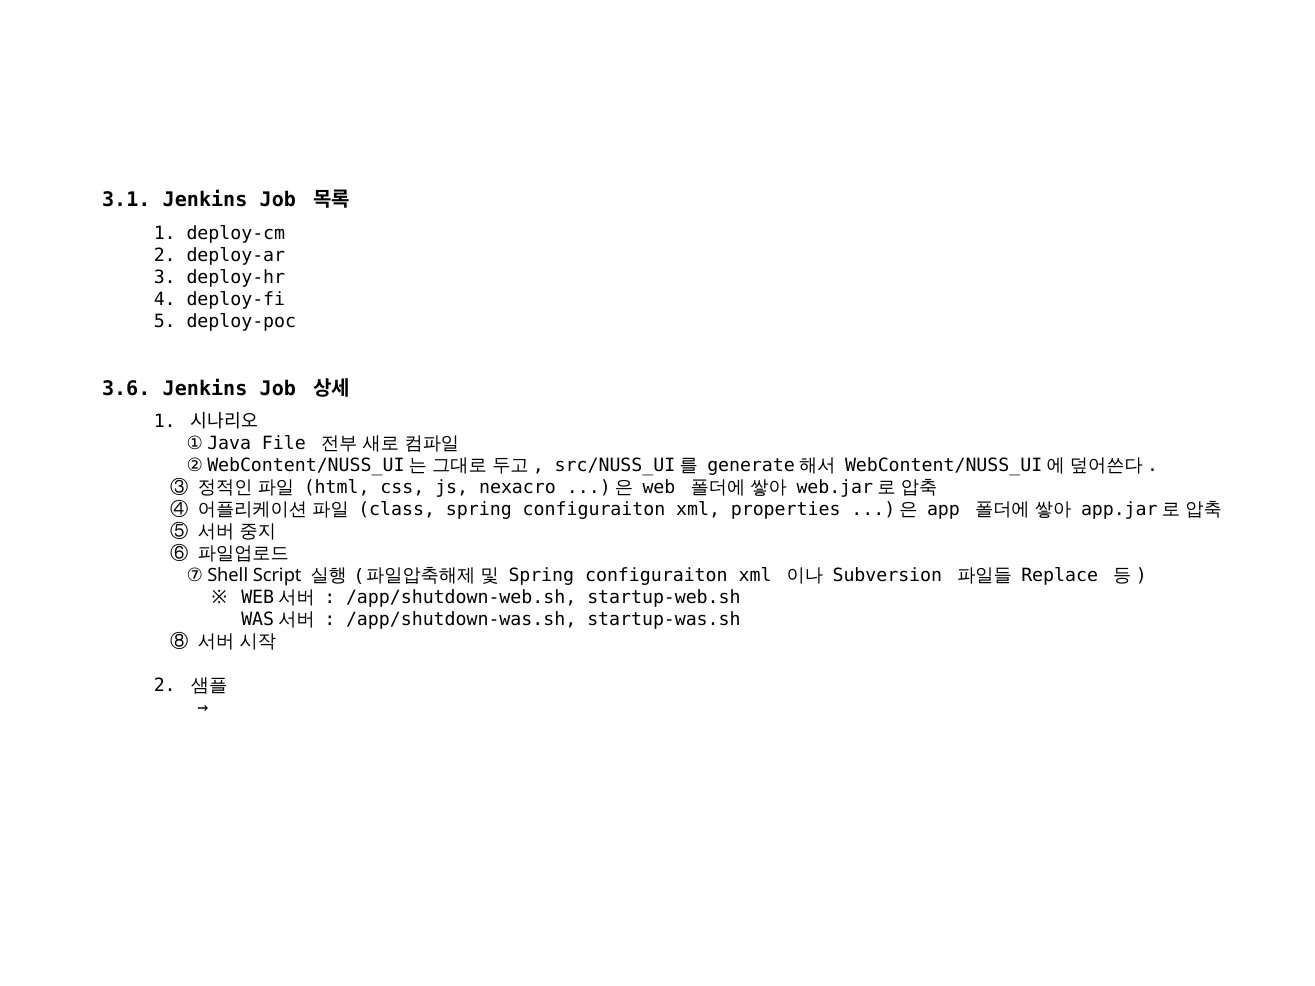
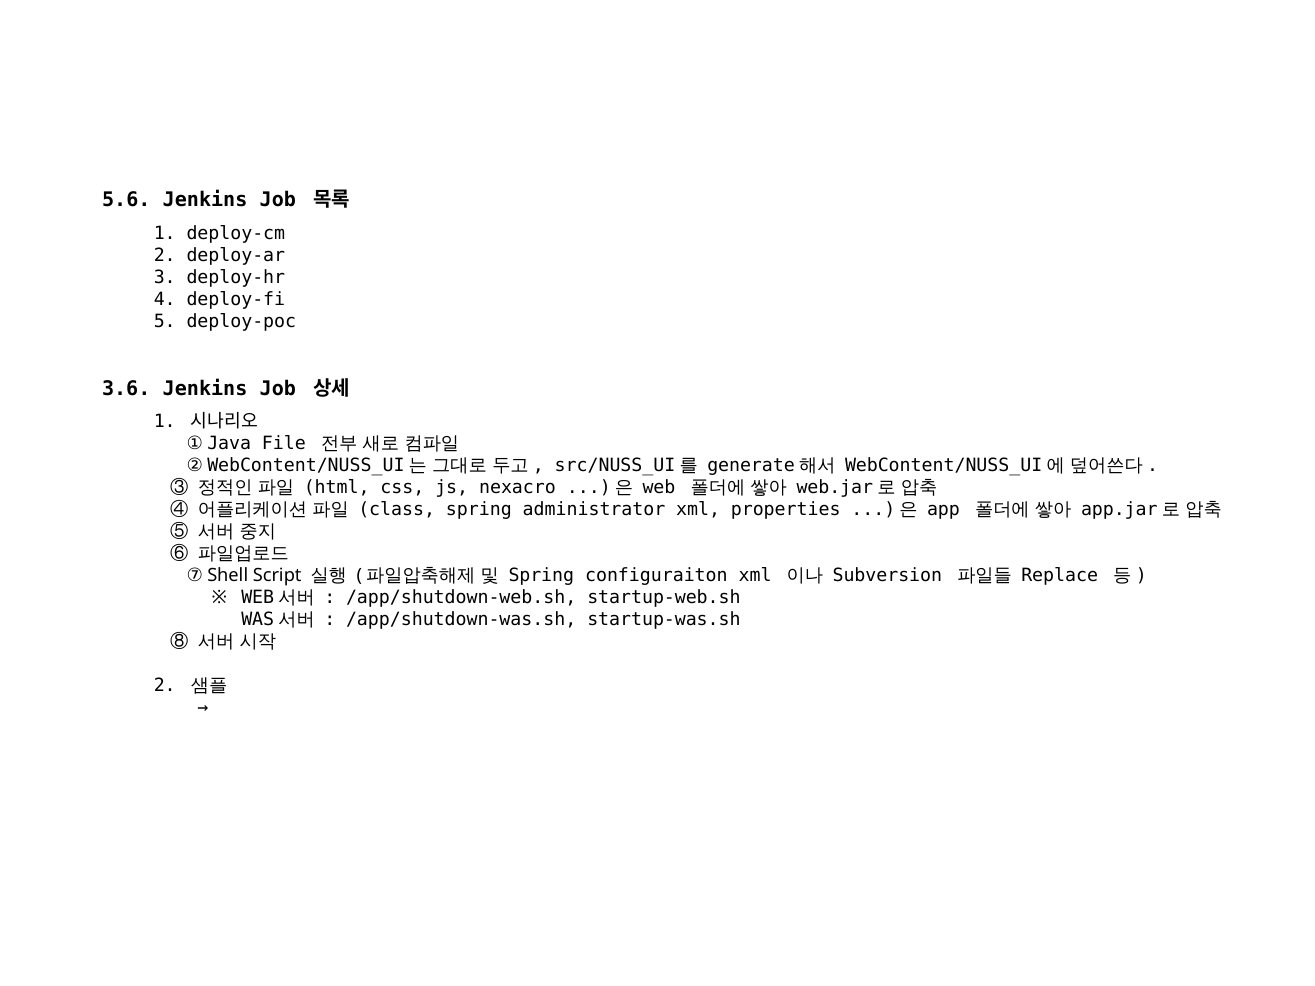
3.1: 3.1 -> 5.6
class spring configuraiton: configuraiton -> administrator
